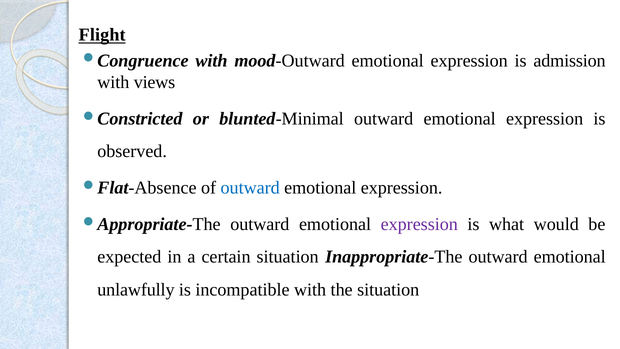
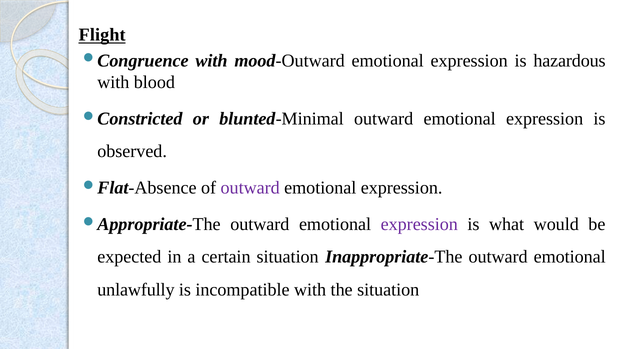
admission: admission -> hazardous
views: views -> blood
outward at (250, 188) colour: blue -> purple
